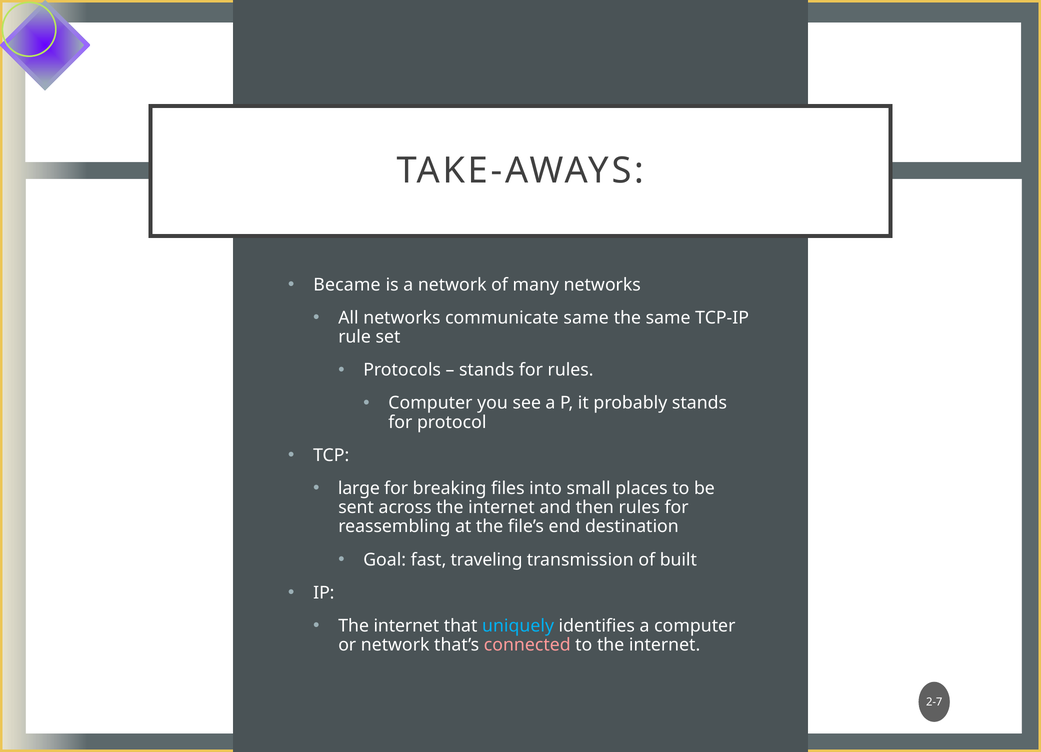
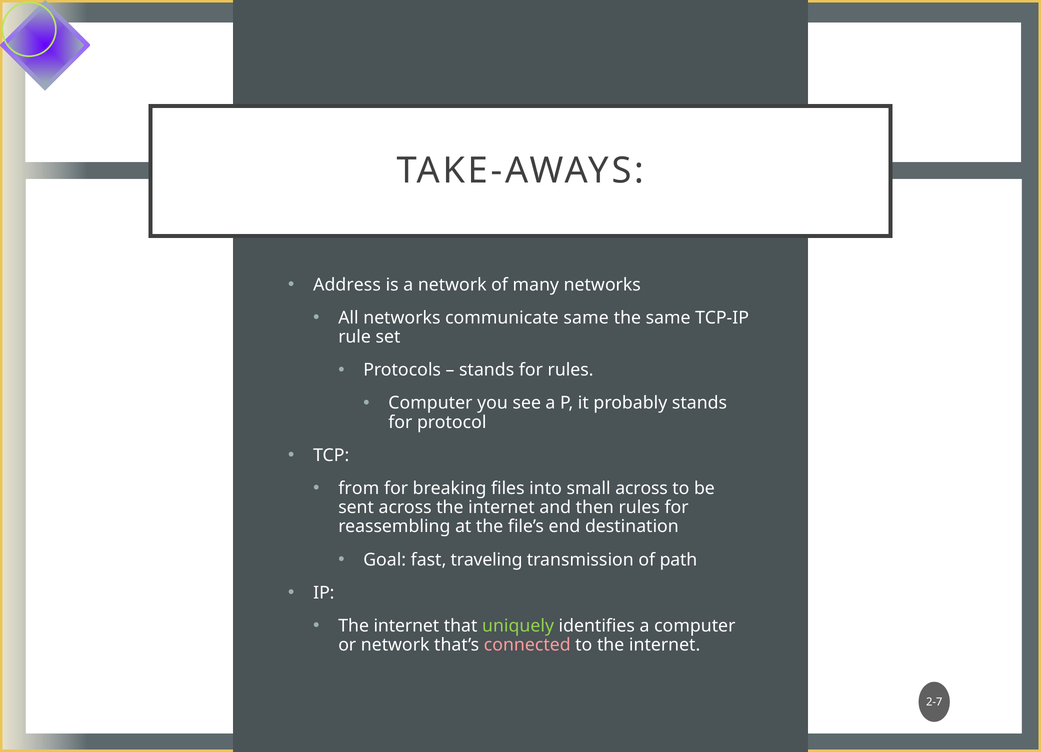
Became: Became -> Address
large: large -> from
small places: places -> across
built: built -> path
uniquely colour: light blue -> light green
